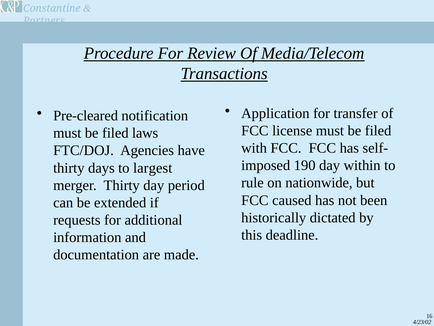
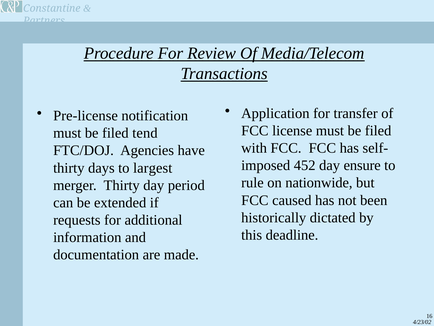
Pre-cleared: Pre-cleared -> Pre-license
laws: laws -> tend
190: 190 -> 452
within: within -> ensure
